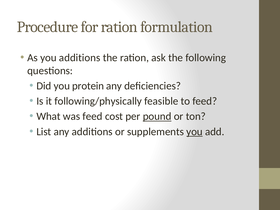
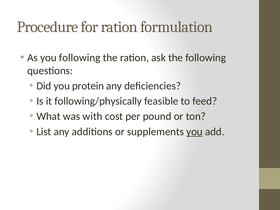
you additions: additions -> following
was feed: feed -> with
pound underline: present -> none
